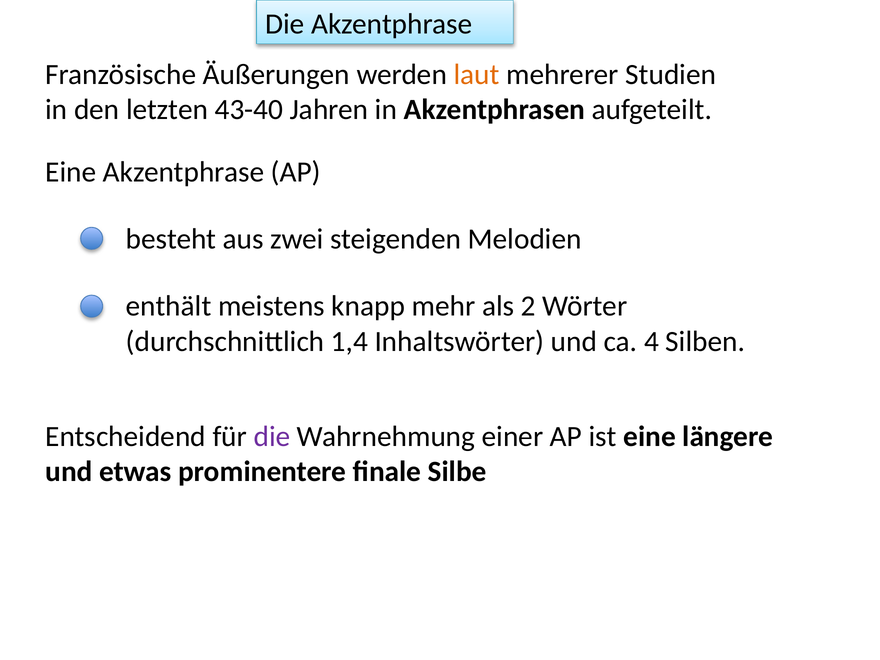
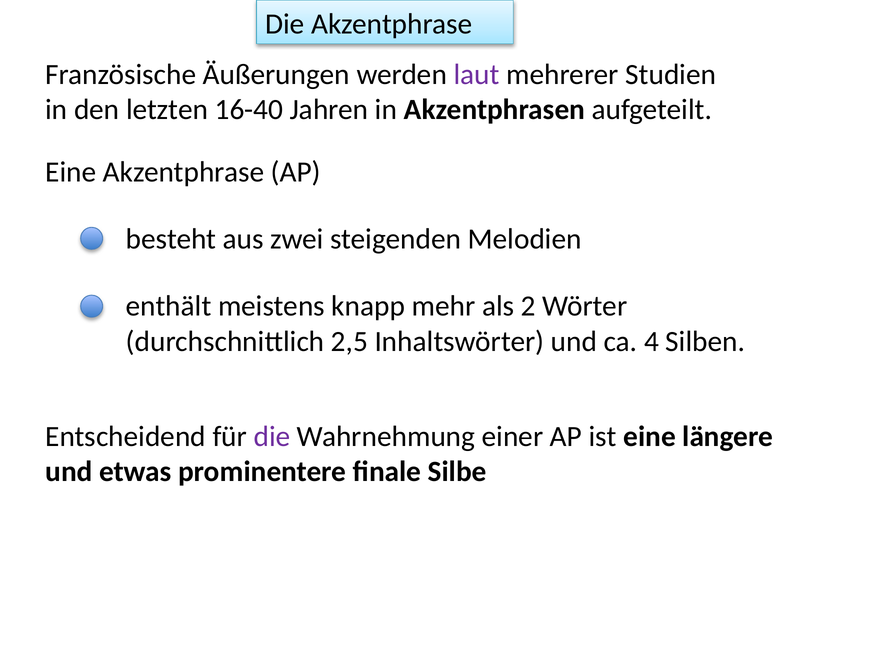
laut colour: orange -> purple
43-40: 43-40 -> 16-40
1,4: 1,4 -> 2,5
